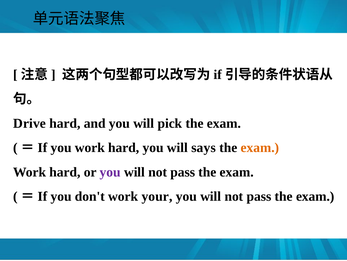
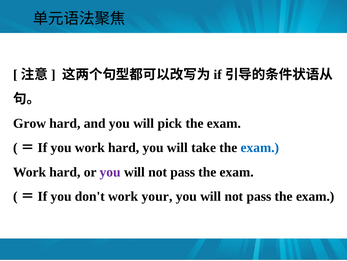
Drive: Drive -> Grow
says: says -> take
exam at (260, 147) colour: orange -> blue
